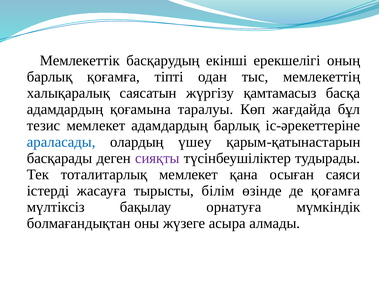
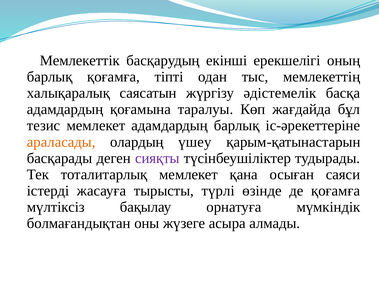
қамтамасыз: қамтамасыз -> әдістемелік
араласады colour: blue -> orange
білім: білім -> түрлі
